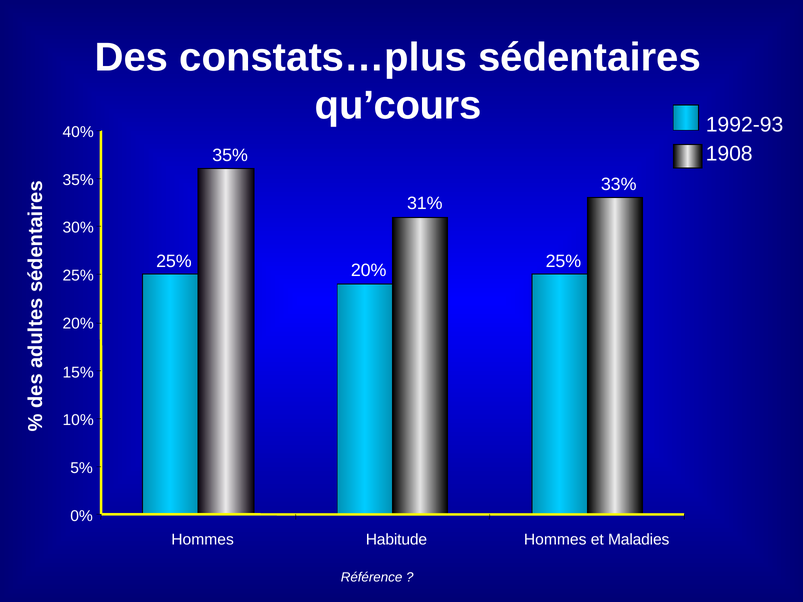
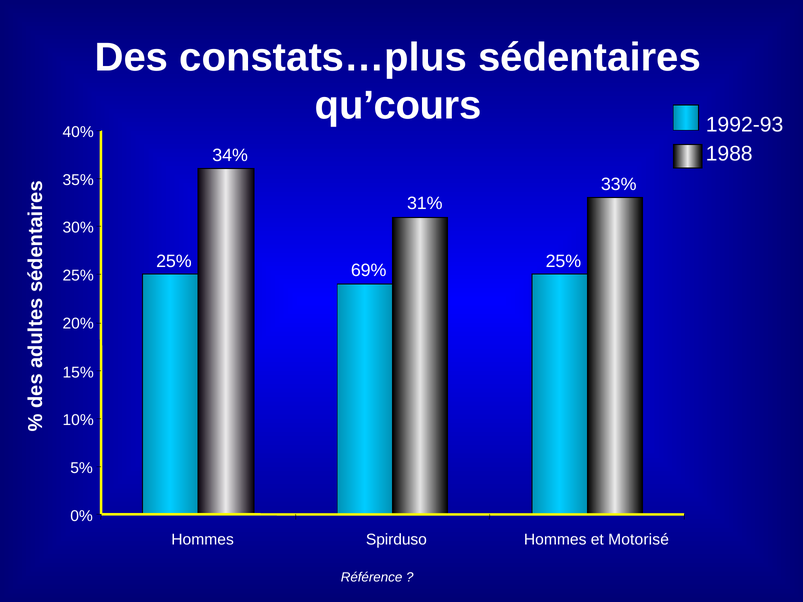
1908: 1908 -> 1988
35% at (230, 156): 35% -> 34%
25% 20%: 20% -> 69%
Habitude: Habitude -> Spirduso
Maladies: Maladies -> Motorisé
